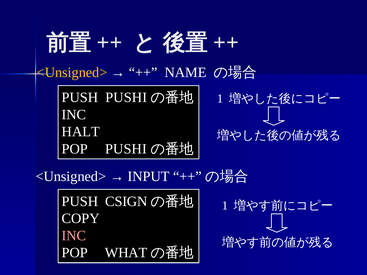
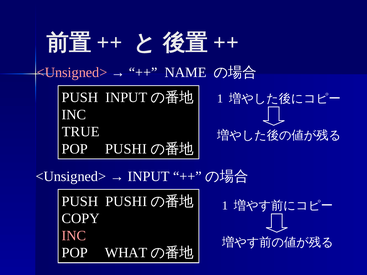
<Unsigned> at (72, 73) colour: yellow -> pink
PUSH PUSHI: PUSHI -> INPUT
HALT: HALT -> TRUE
PUSH CSIGN: CSIGN -> PUSHI
